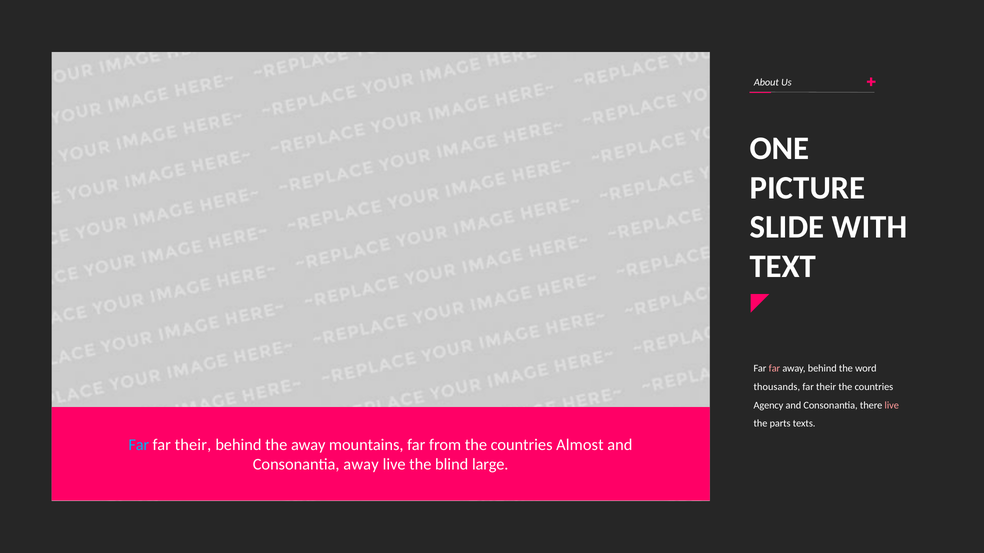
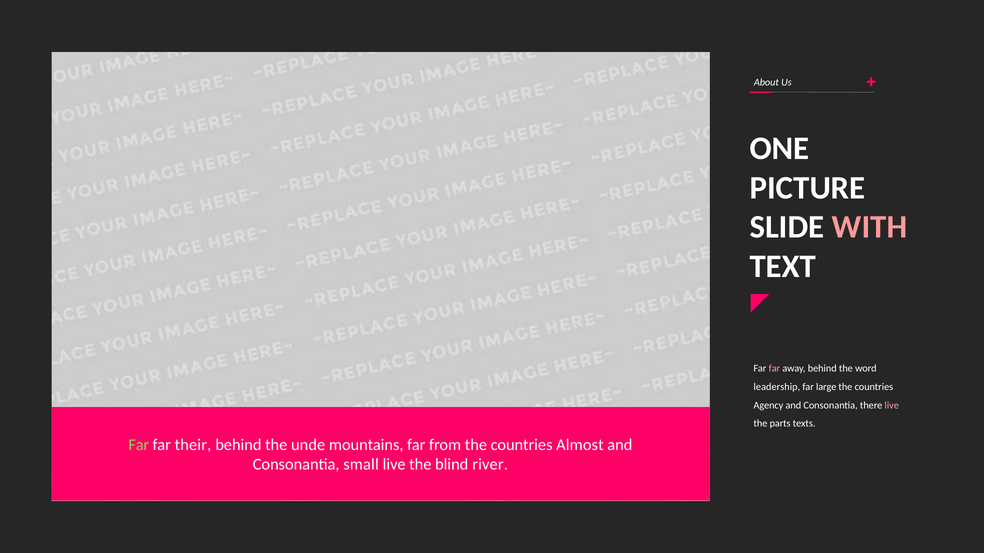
WITH colour: white -> pink
thousands: thousands -> leadership
their at (826, 387): their -> large
Far at (139, 445) colour: light blue -> light green
the away: away -> unde
Consonantia away: away -> small
large: large -> river
